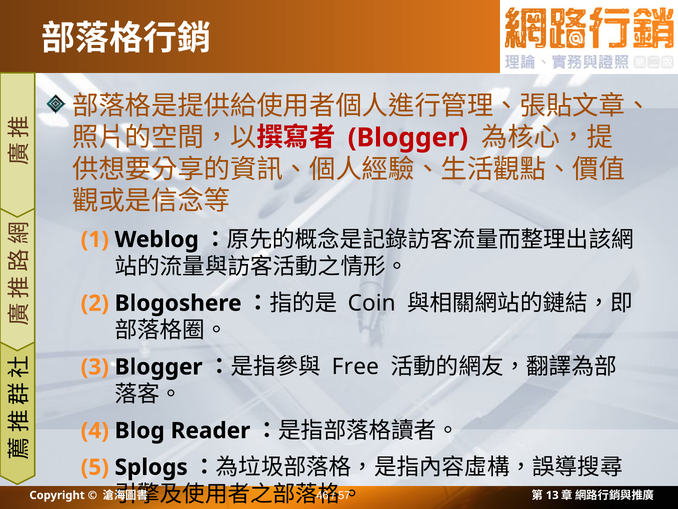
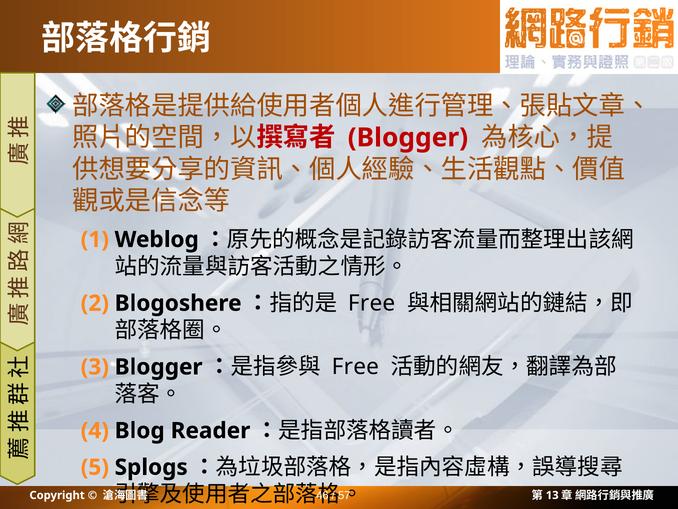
Coin at (372, 303): Coin -> Free
